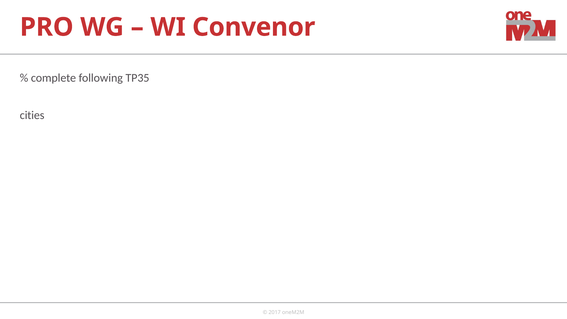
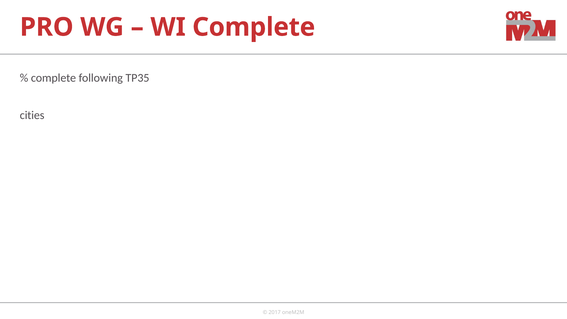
WI Convenor: Convenor -> Complete
